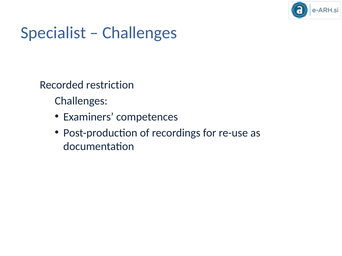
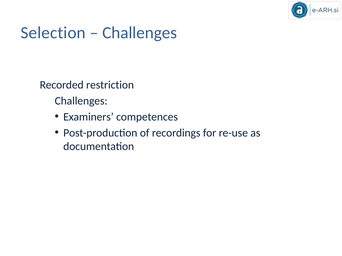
Specialist: Specialist -> Selection
